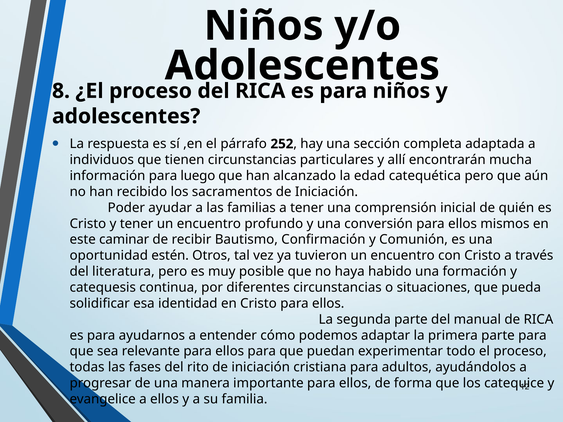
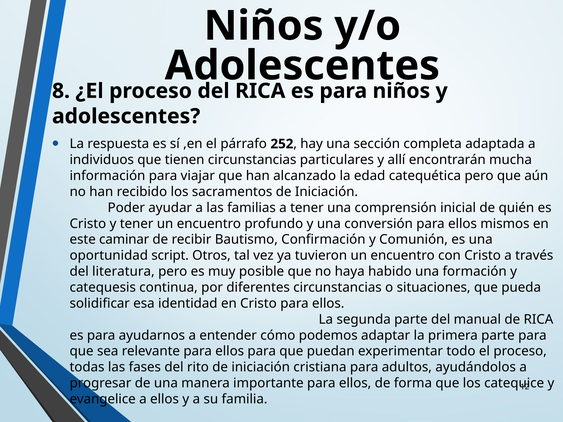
luego: luego -> viajar
estén: estén -> script
